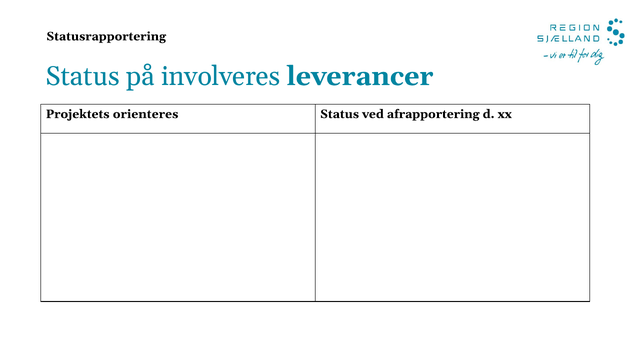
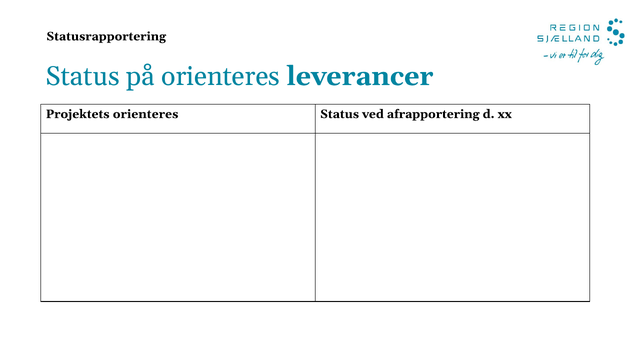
på involveres: involveres -> orienteres
